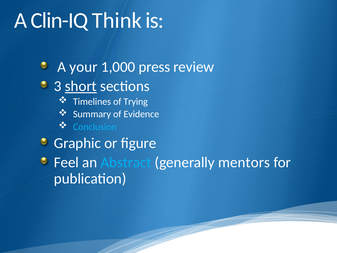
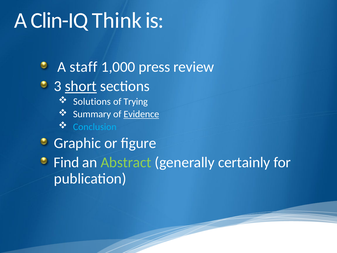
your: your -> staff
Timelines: Timelines -> Solutions
Evidence underline: none -> present
Feel: Feel -> Find
Abstract colour: light blue -> light green
mentors: mentors -> certainly
